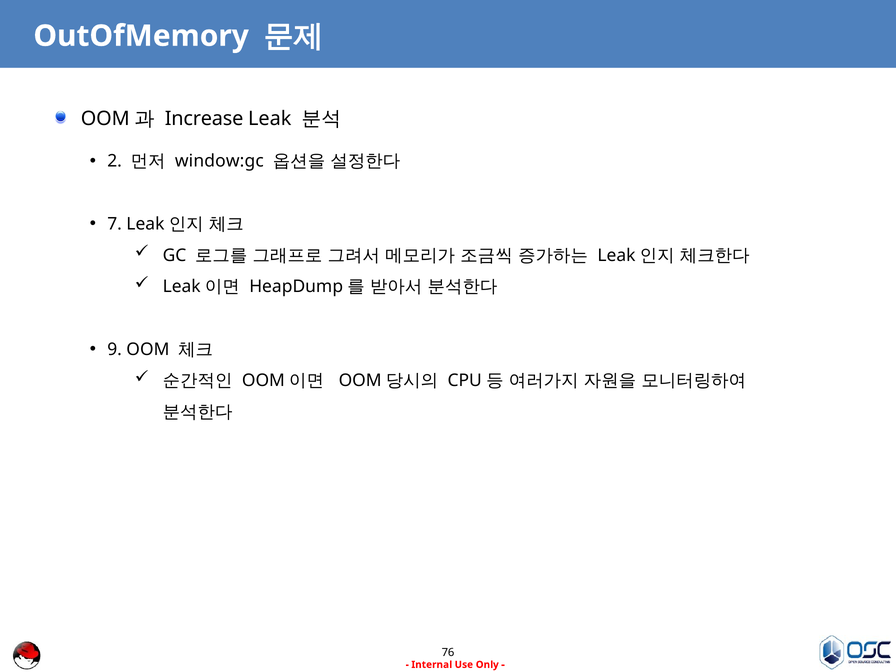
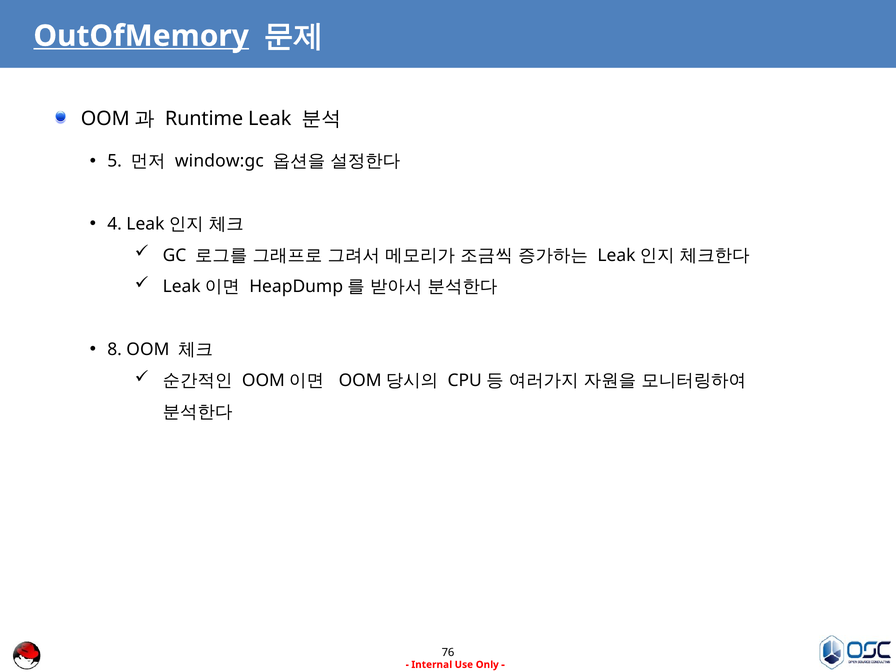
OutOfMemory underline: none -> present
Increase: Increase -> Runtime
2: 2 -> 5
7: 7 -> 4
9: 9 -> 8
